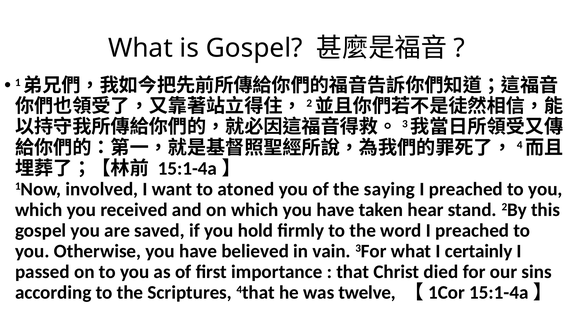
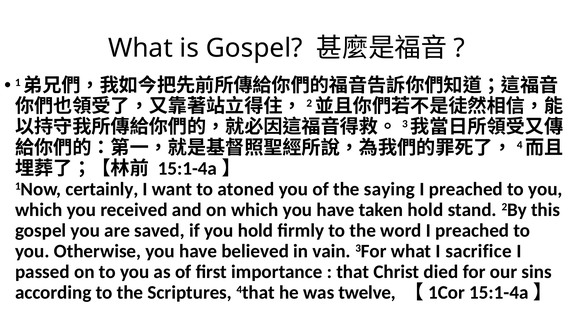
involved: involved -> certainly
taken hear: hear -> hold
certainly: certainly -> sacrifice
